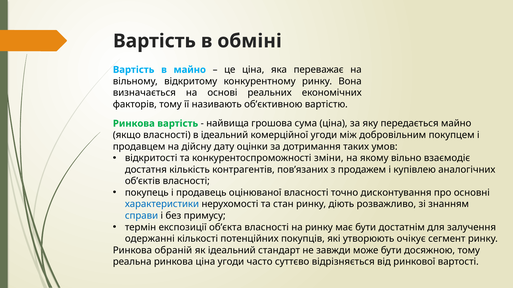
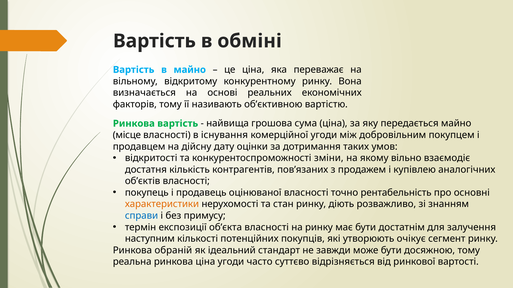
якщо: якщо -> місце
в ідеальний: ідеальний -> існування
дисконтування: дисконтування -> рентабельність
характеристики colour: blue -> orange
одержанні: одержанні -> наступним
